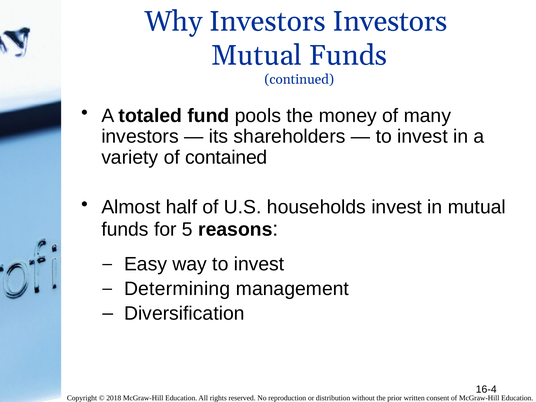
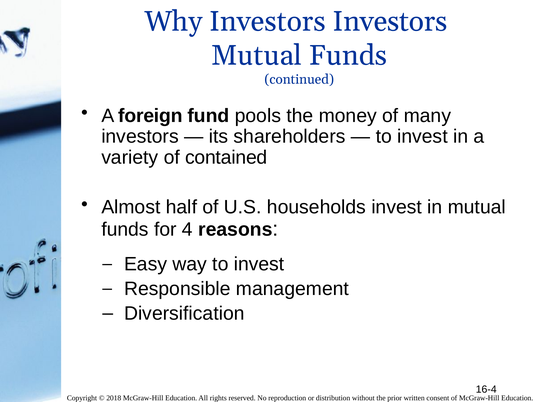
totaled: totaled -> foreign
5: 5 -> 4
Determining: Determining -> Responsible
